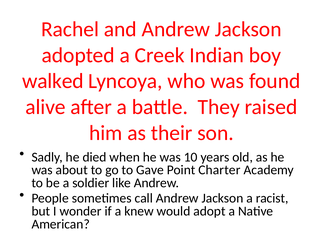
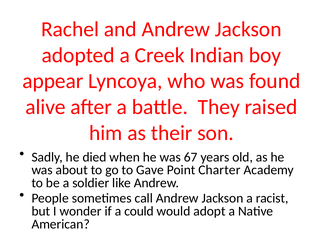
walked: walked -> appear
10: 10 -> 67
knew: knew -> could
